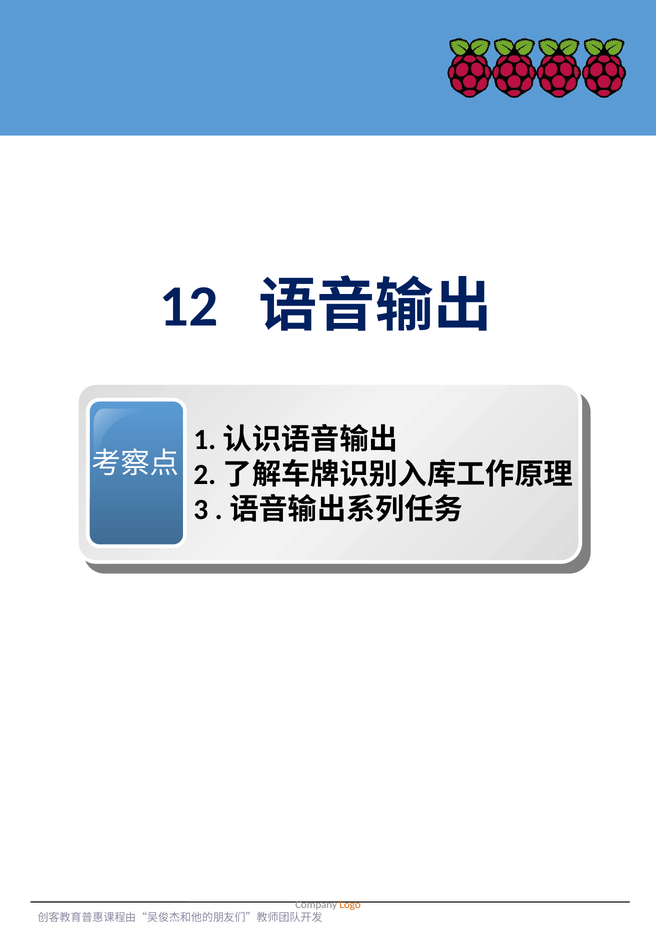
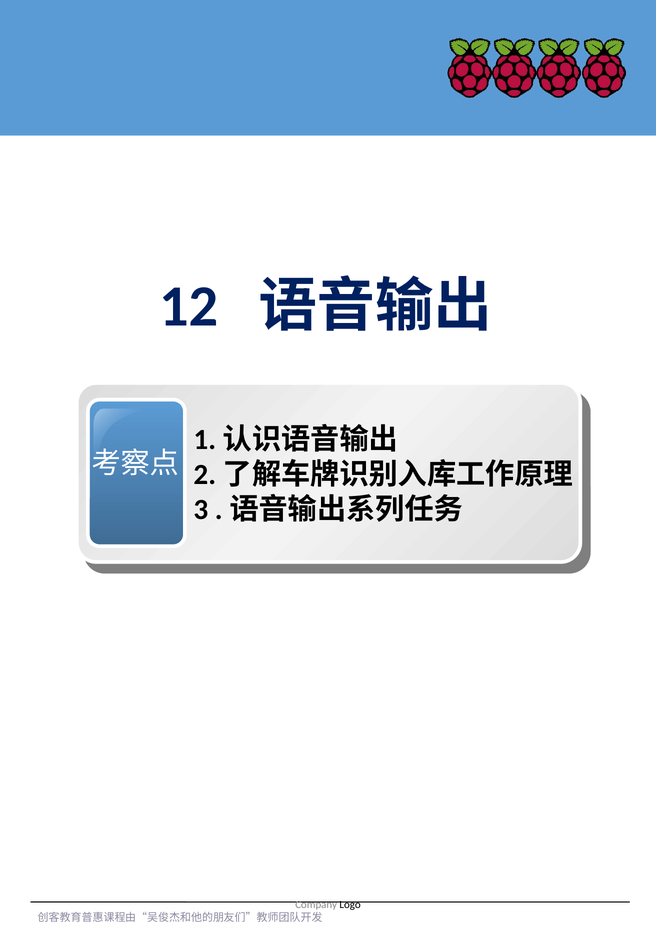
Logo colour: orange -> black
